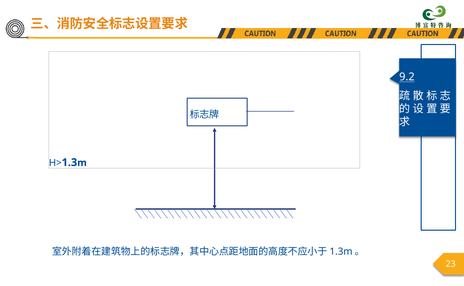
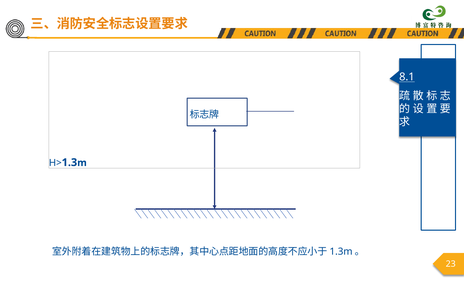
9.2: 9.2 -> 8.1
